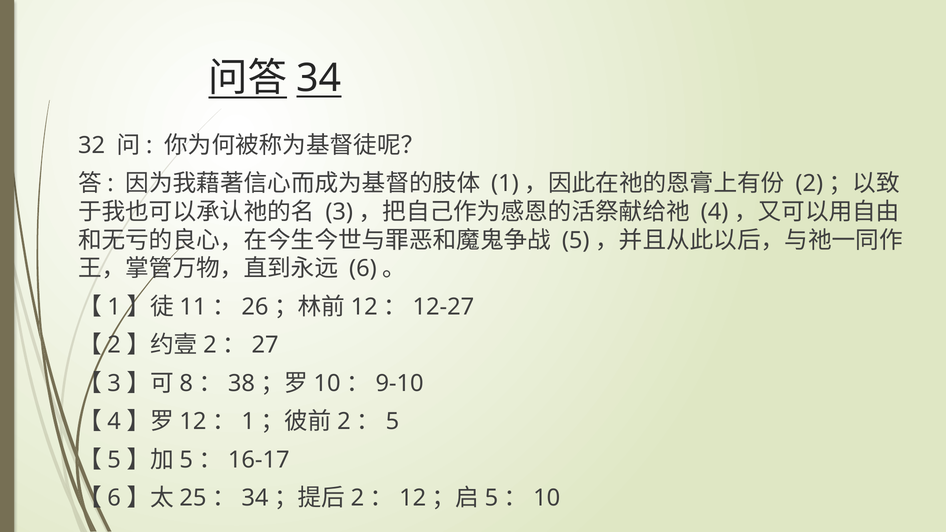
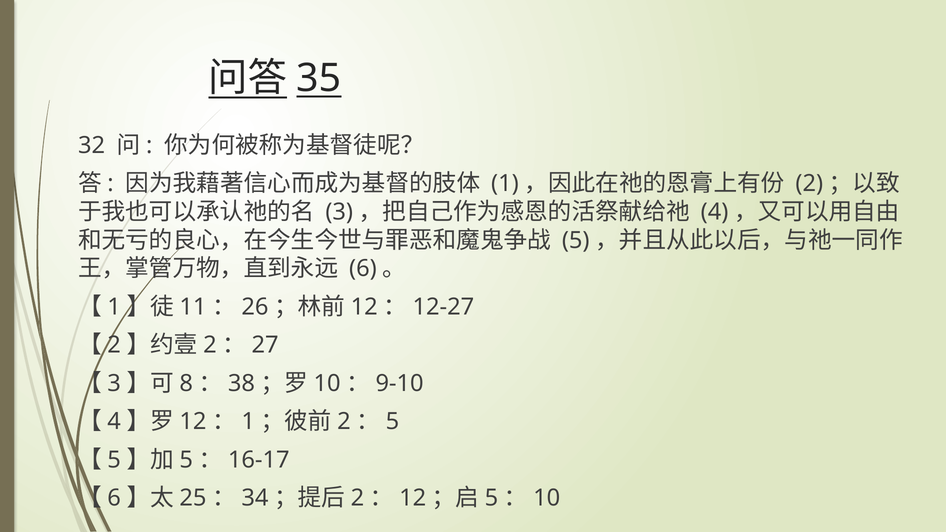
34 at (319, 78): 34 -> 35
